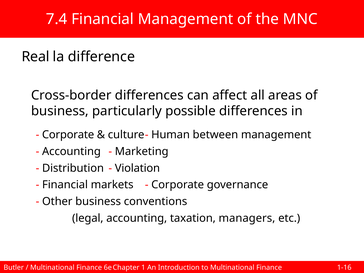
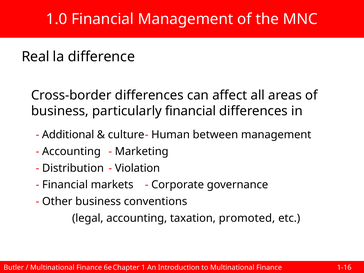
7.4: 7.4 -> 1.0
particularly possible: possible -> financial
Corporate at (68, 135): Corporate -> Additional
managers: managers -> promoted
